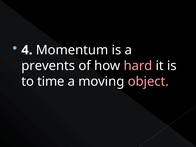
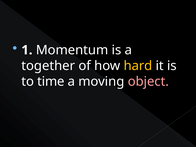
4: 4 -> 1
prevents: prevents -> together
hard colour: pink -> yellow
